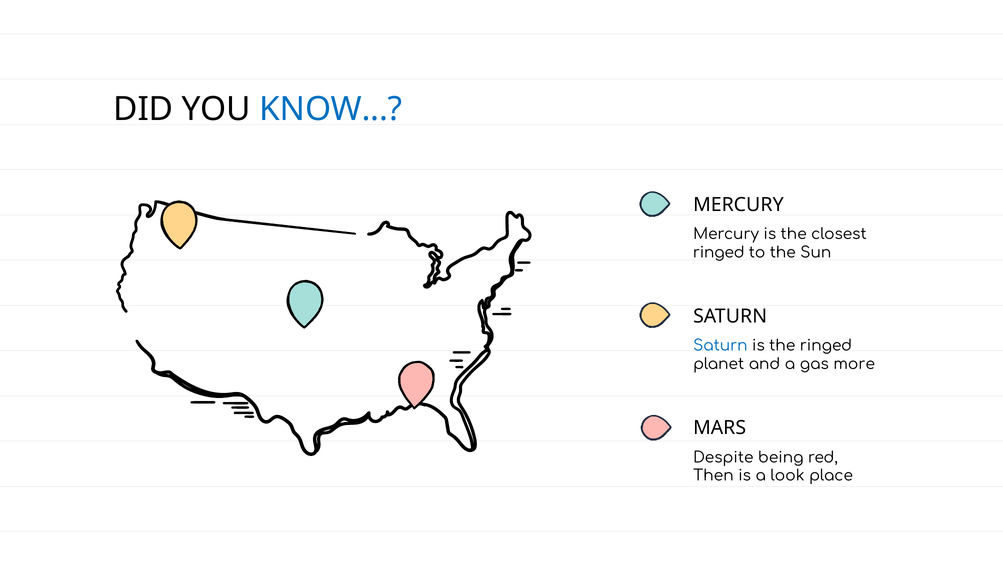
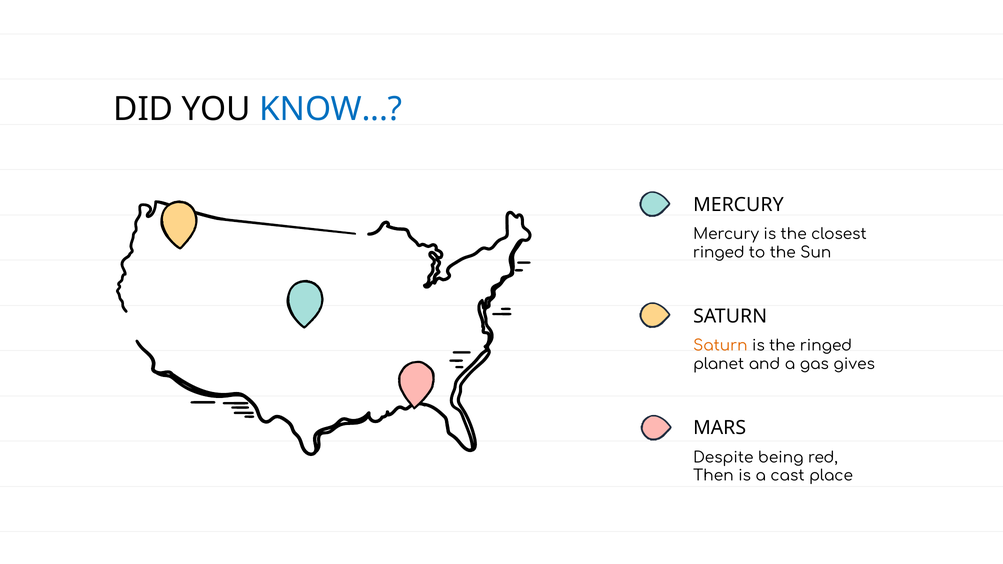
Saturn at (720, 346) colour: blue -> orange
more: more -> gives
look: look -> cast
